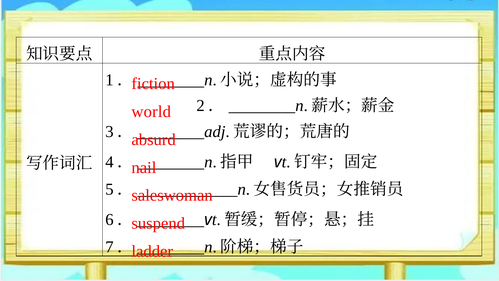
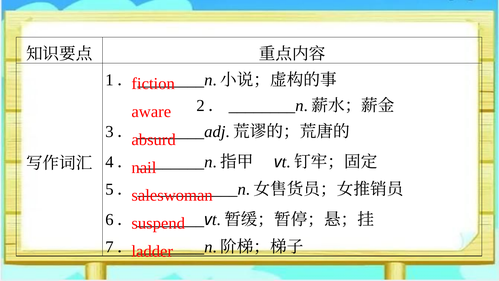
world: world -> aware
